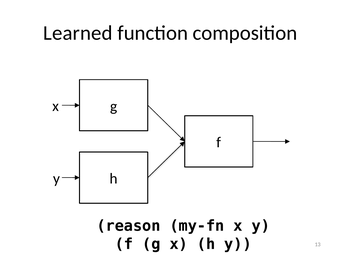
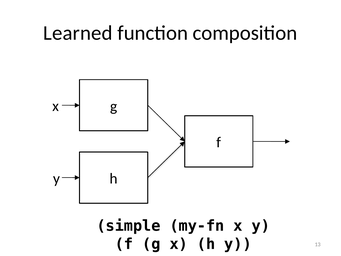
reason: reason -> simple
